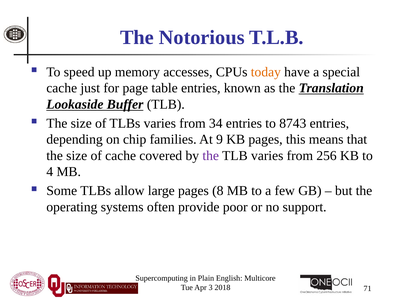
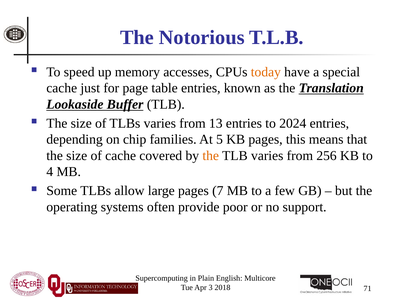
34: 34 -> 13
8743: 8743 -> 2024
9: 9 -> 5
the at (211, 156) colour: purple -> orange
8: 8 -> 7
